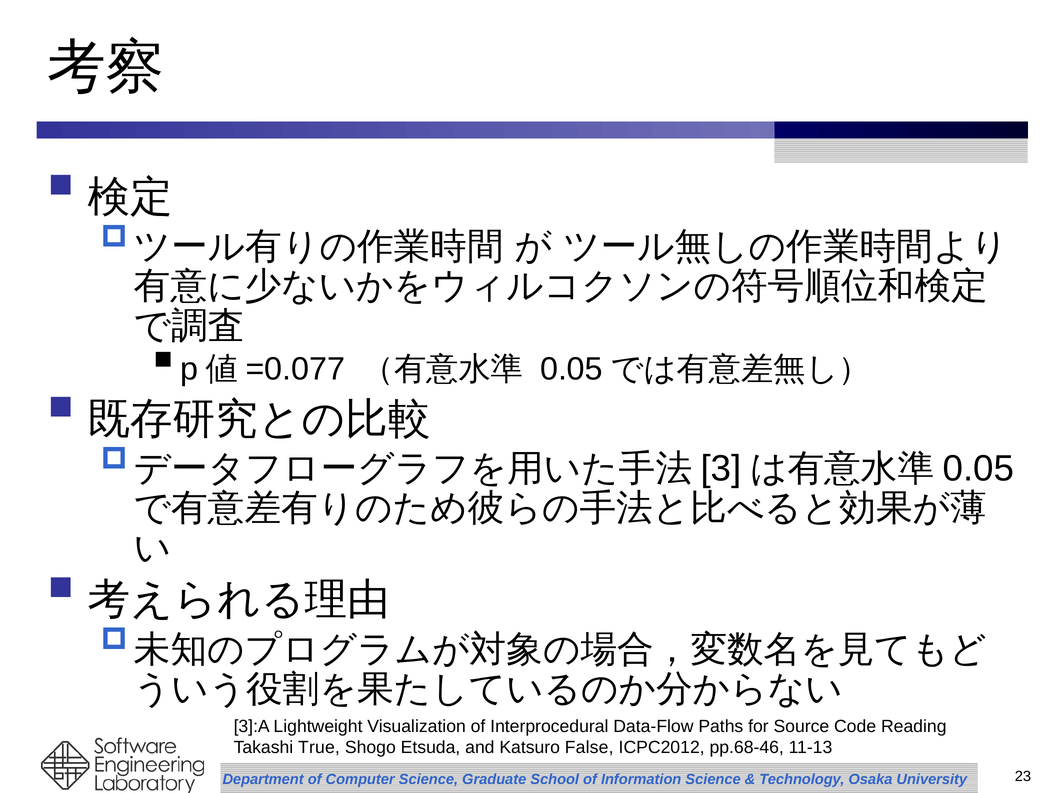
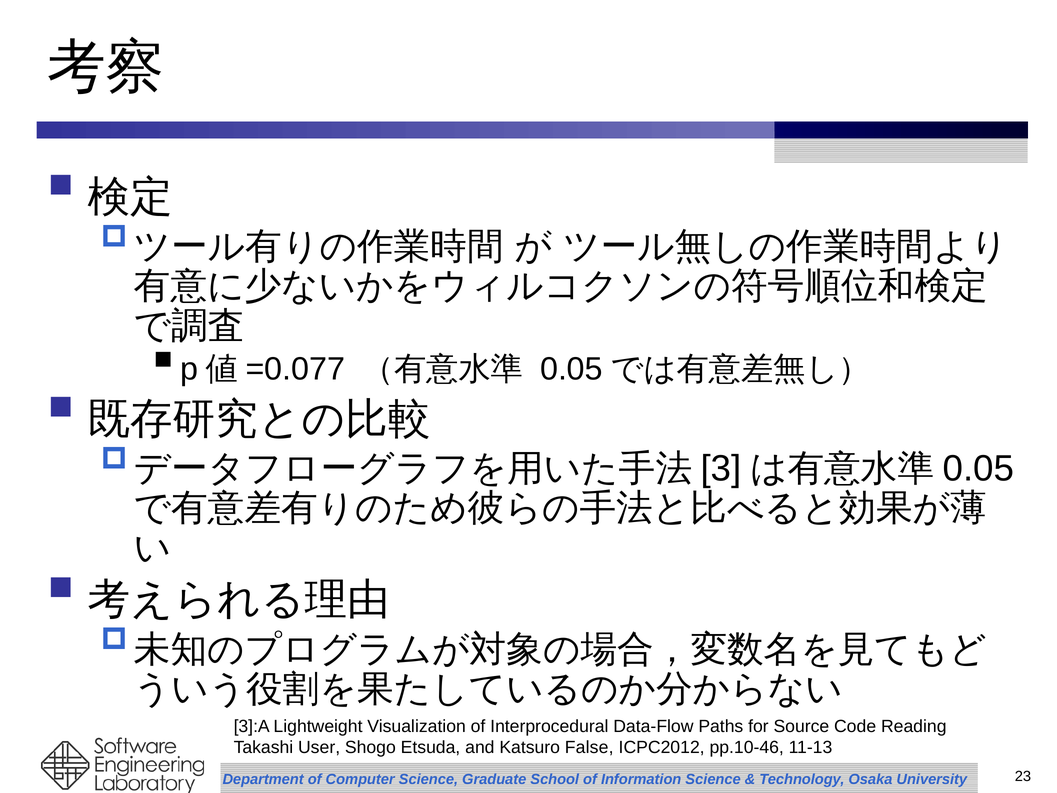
True: True -> User
pp.68-46: pp.68-46 -> pp.10-46
